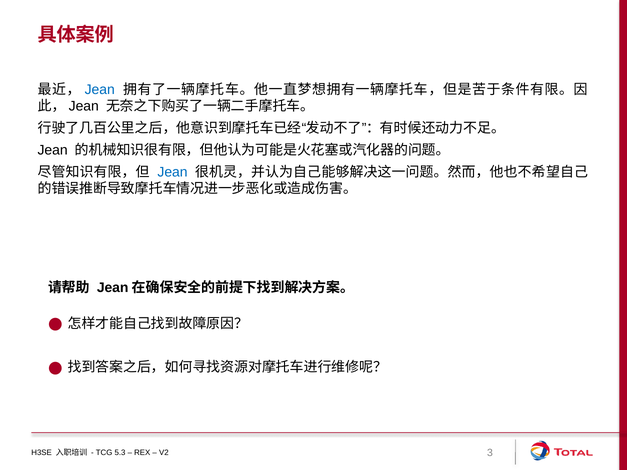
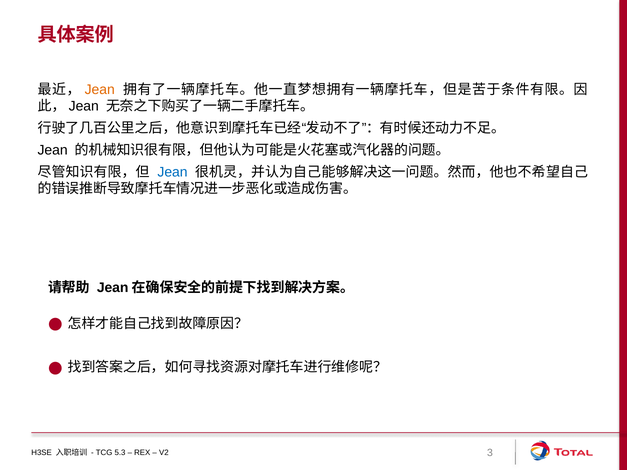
Jean at (100, 90) colour: blue -> orange
